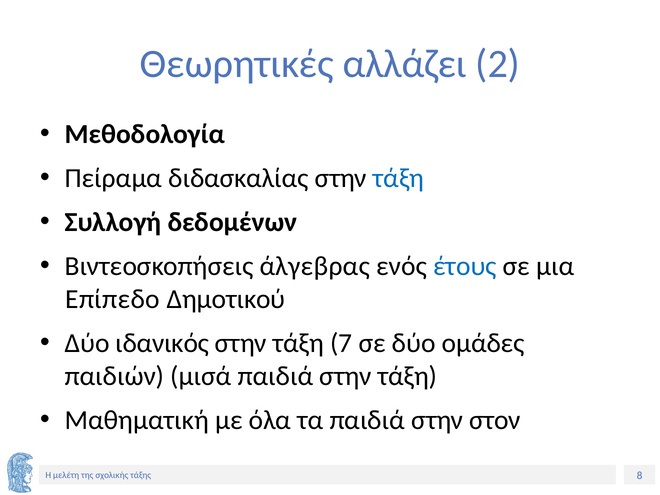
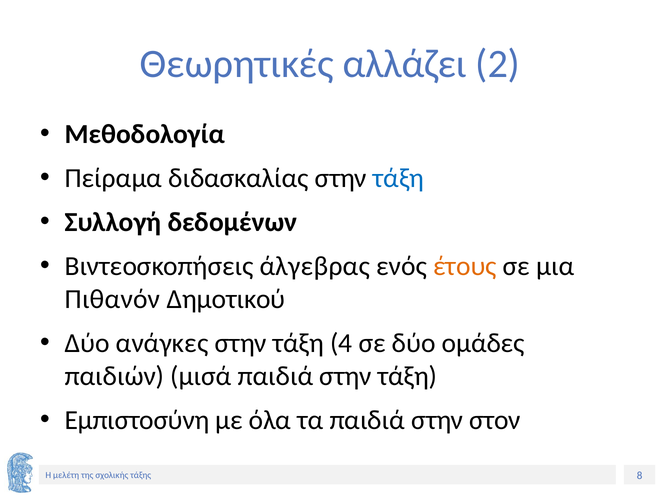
έτους colour: blue -> orange
Επίπεδο: Επίπεδο -> Πιθανόν
ιδανικός: ιδανικός -> ανάγκες
7: 7 -> 4
Μαθηματική: Μαθηματική -> Εμπιστοσύνη
